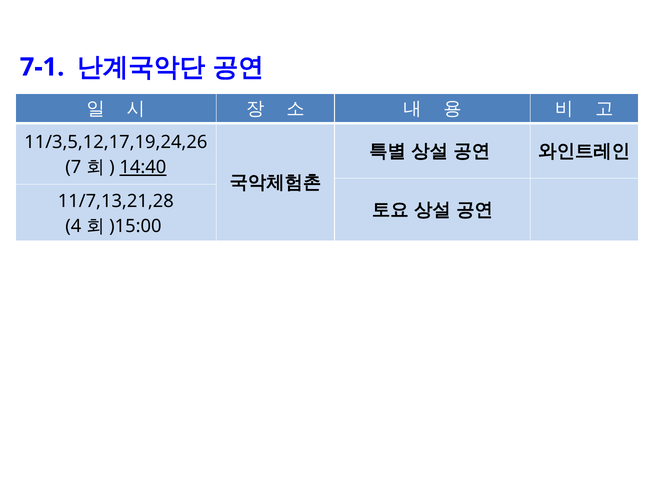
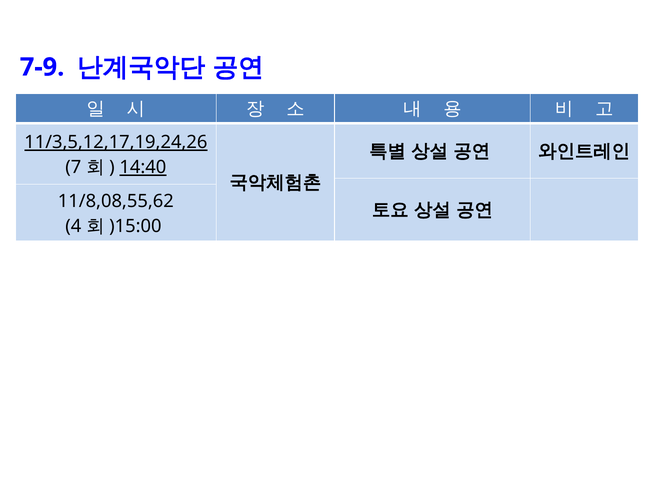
7-1: 7-1 -> 7-9
11/3,5,12,17,19,24,26 underline: none -> present
11/7,13,21,28: 11/7,13,21,28 -> 11/8,08,55,62
